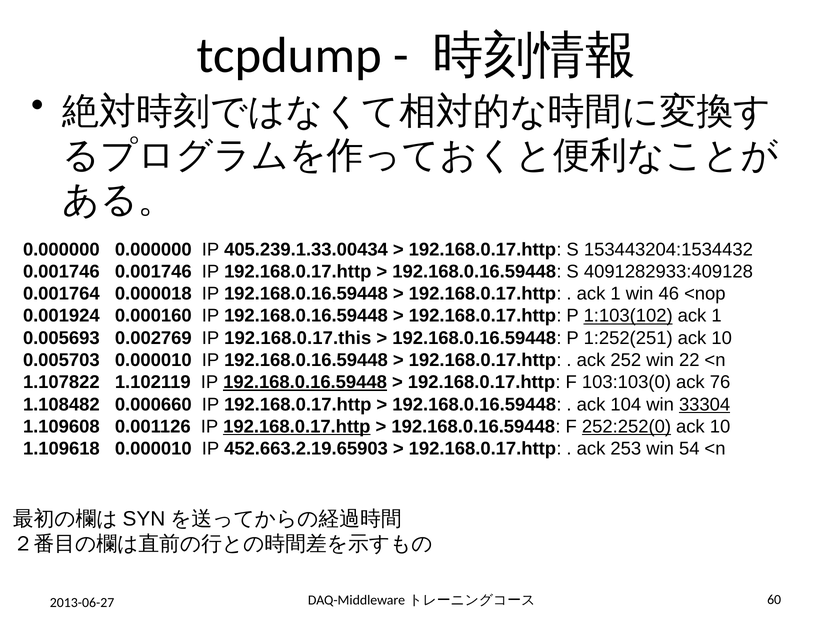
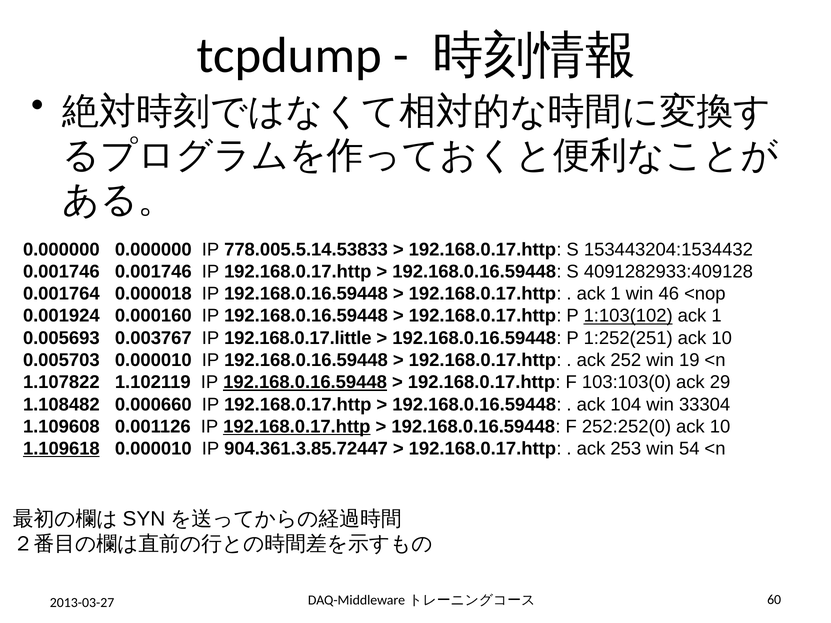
405.239.1.33.00434: 405.239.1.33.00434 -> 778.005.5.14.53833
0.002769: 0.002769 -> 0.003767
192.168.0.17.this: 192.168.0.17.this -> 192.168.0.17.little
22: 22 -> 19
76: 76 -> 29
33304 underline: present -> none
252:252(0 underline: present -> none
1.109618 underline: none -> present
452.663.2.19.65903: 452.663.2.19.65903 -> 904.361.3.85.72447
2013-06-27: 2013-06-27 -> 2013-03-27
